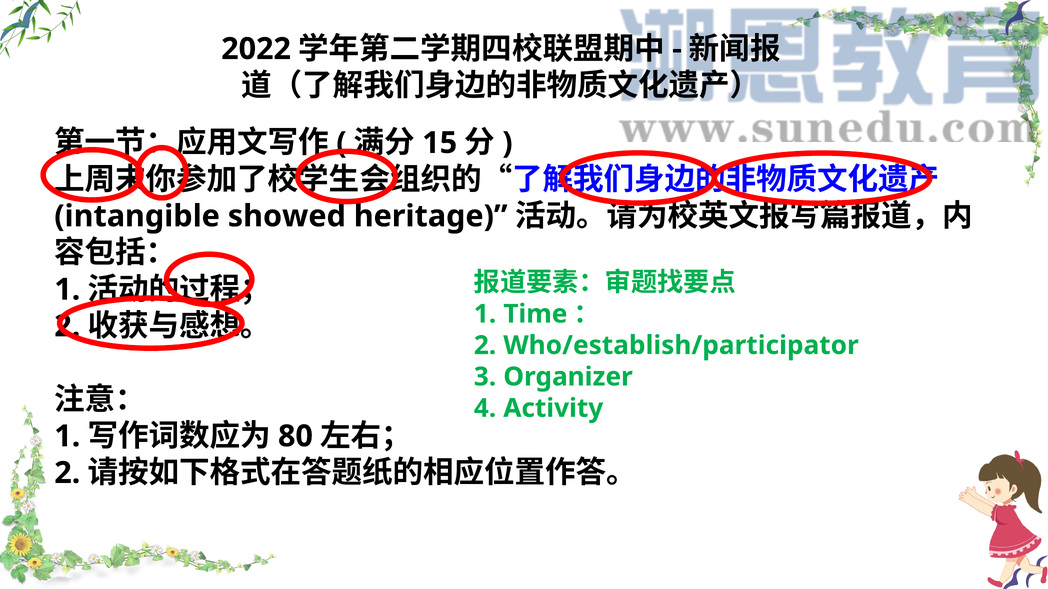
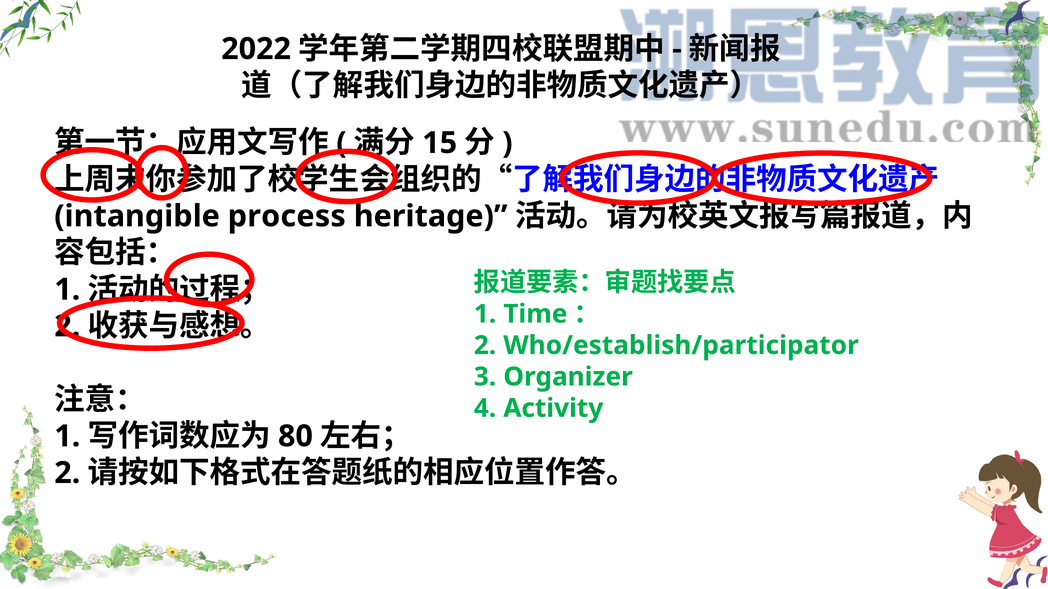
showed: showed -> process
